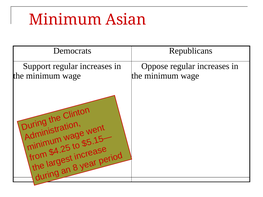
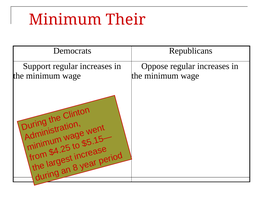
Asian: Asian -> Their
